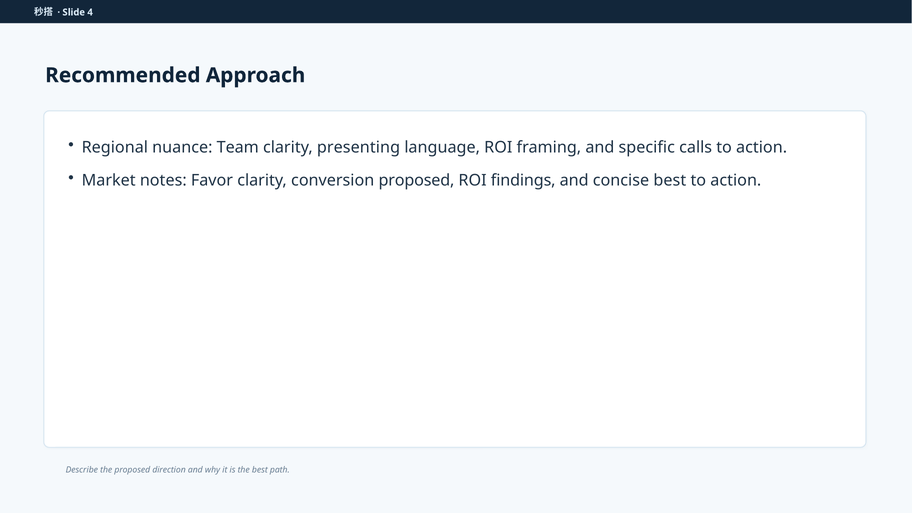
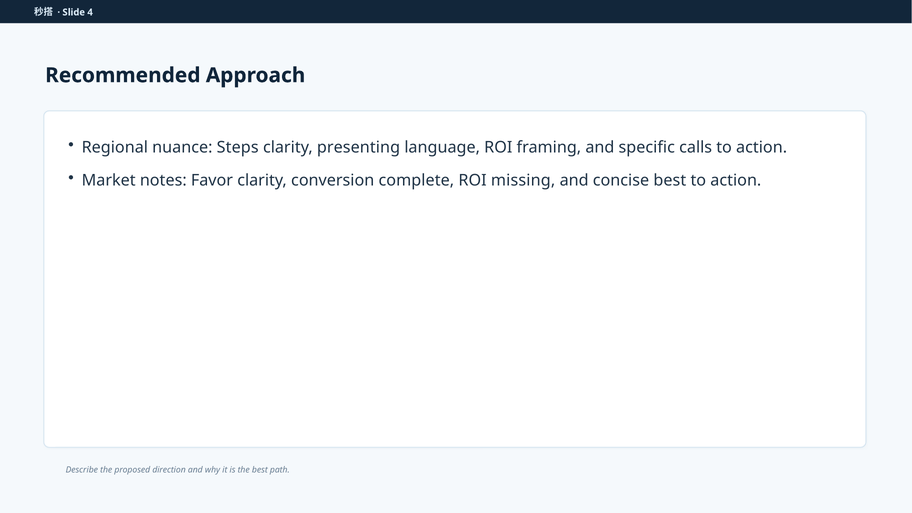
Team: Team -> Steps
conversion proposed: proposed -> complete
findings: findings -> missing
